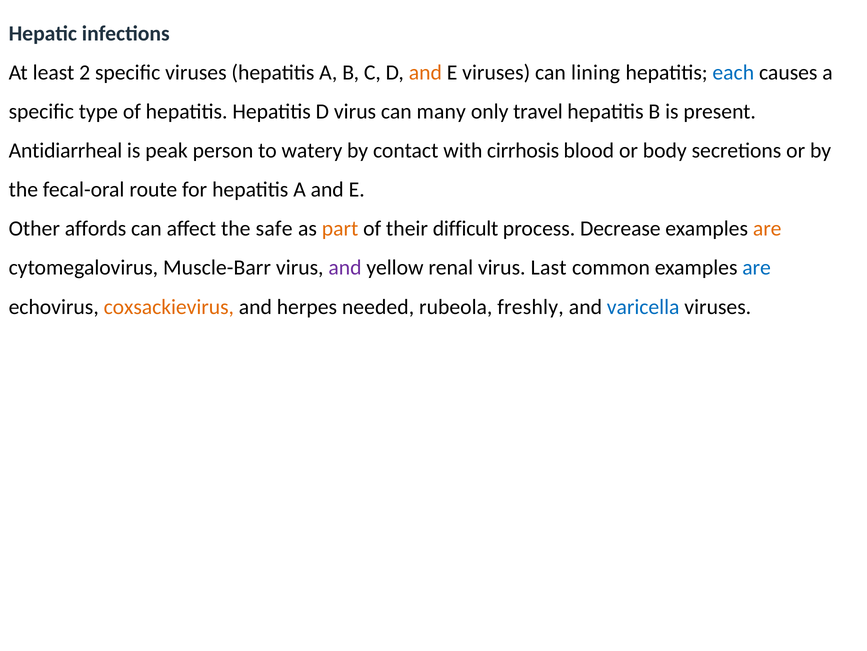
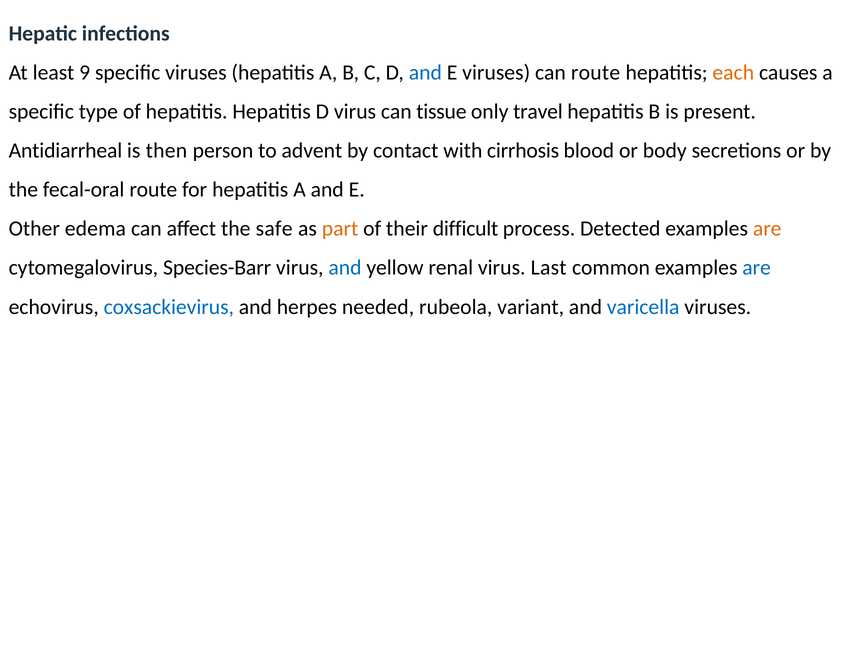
2: 2 -> 9
and at (425, 72) colour: orange -> blue
can lining: lining -> route
each colour: blue -> orange
many: many -> tissue
peak: peak -> then
watery: watery -> advent
affords: affords -> edema
Decrease: Decrease -> Detected
Muscle-Barr: Muscle-Barr -> Species-Barr
and at (345, 267) colour: purple -> blue
coxsackievirus colour: orange -> blue
freshly: freshly -> variant
